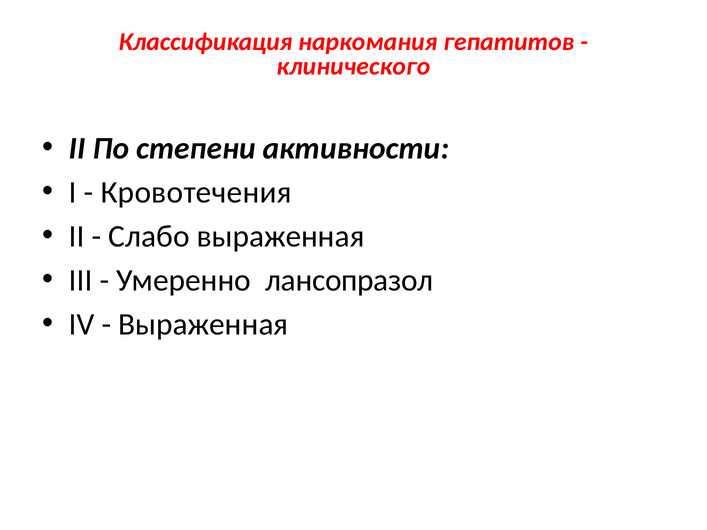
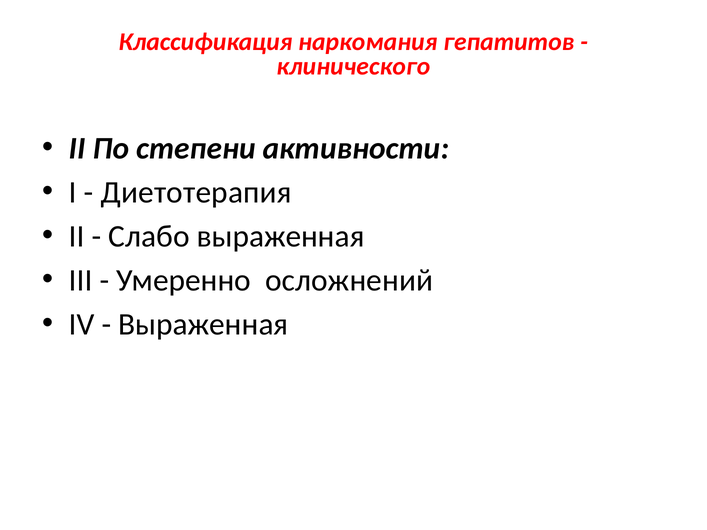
Кровотечения: Кровотечения -> Диетотерапия
лансопразол: лансопразол -> осложнений
